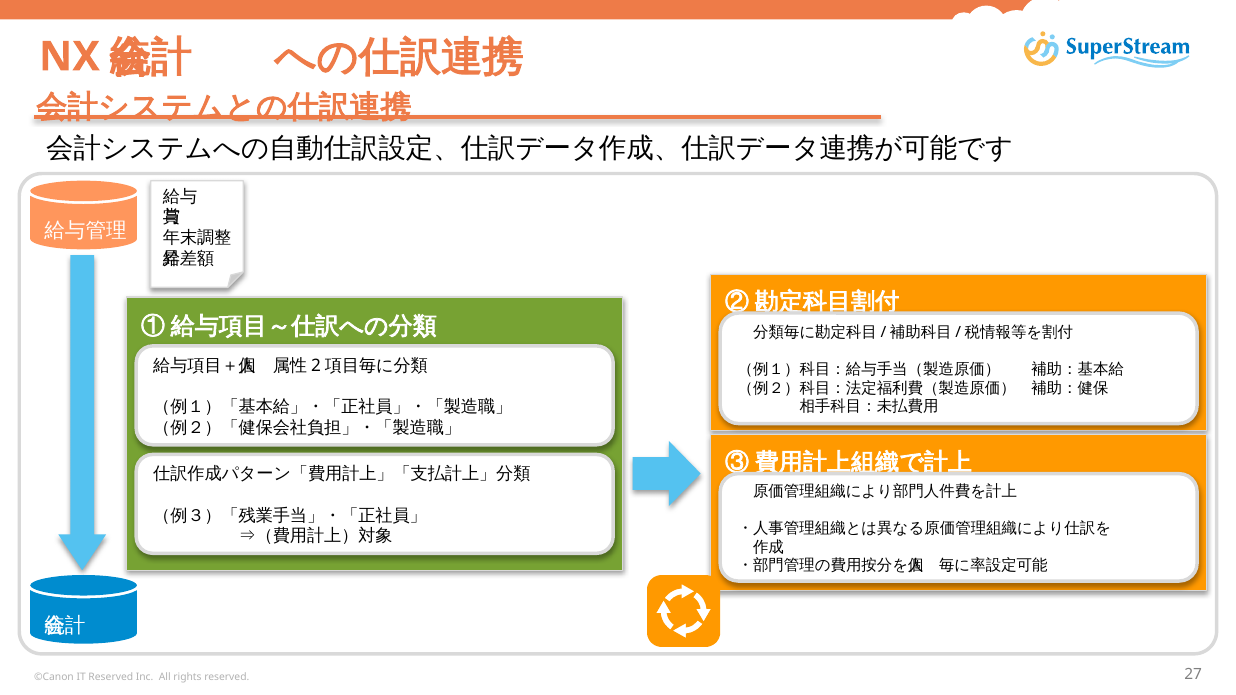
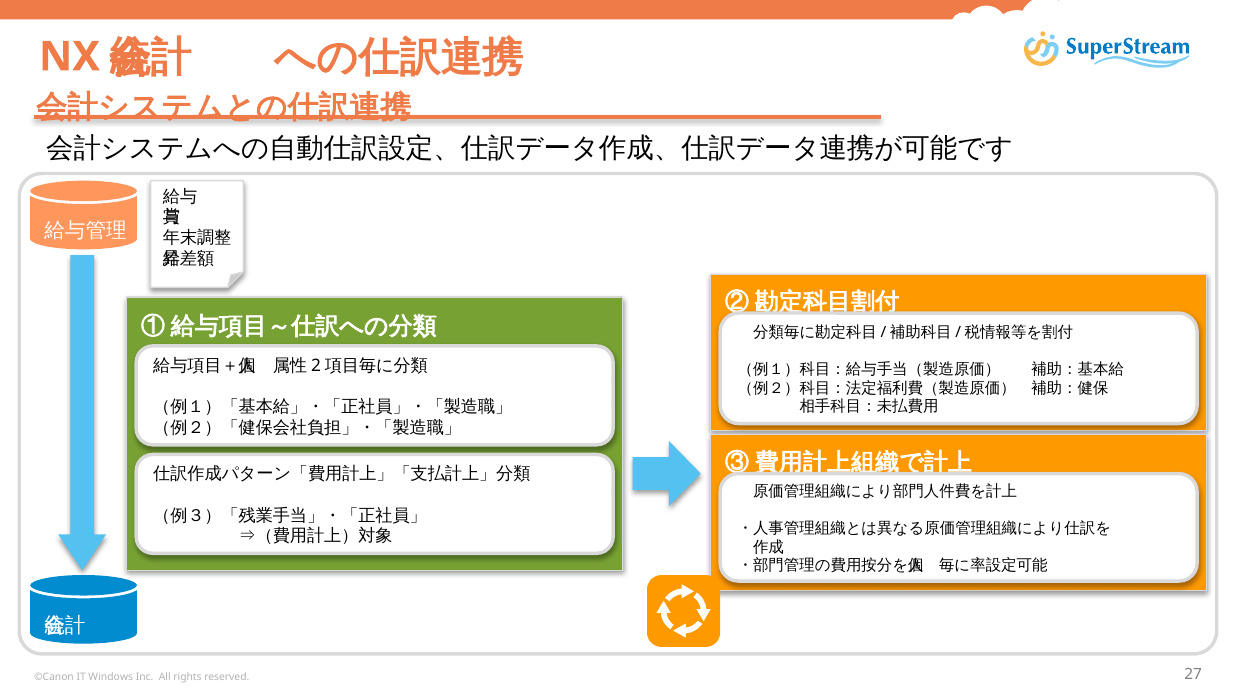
IT Reserved: Reserved -> Windows
